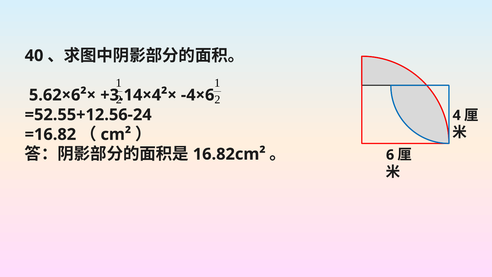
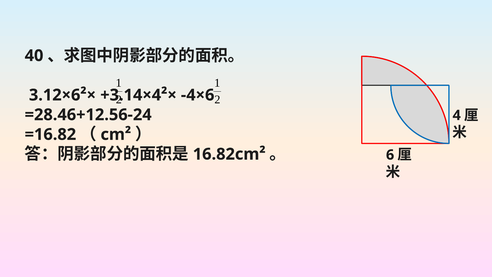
5.62×6²×: 5.62×6²× -> 3.12×6²×
=52.55+12.56-24: =52.55+12.56-24 -> =28.46+12.56-24
